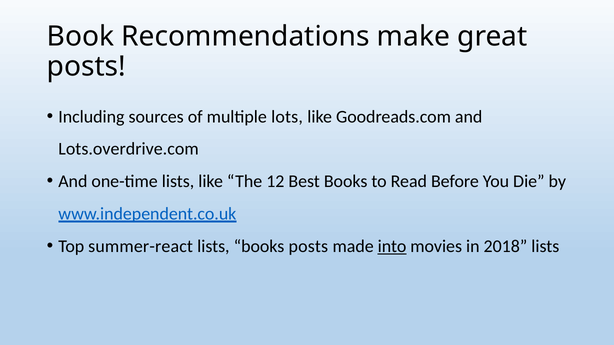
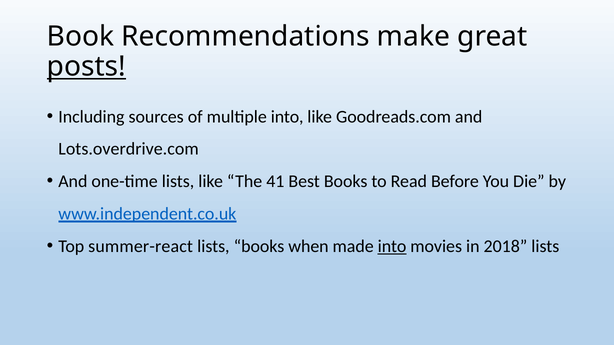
posts at (86, 67) underline: none -> present
multiple lots: lots -> into
12: 12 -> 41
books posts: posts -> when
